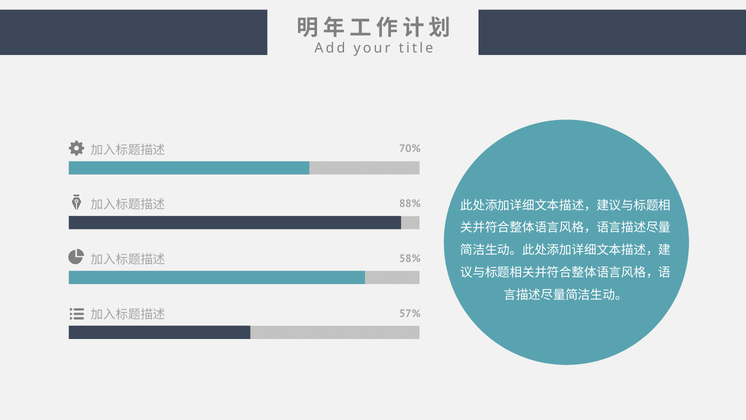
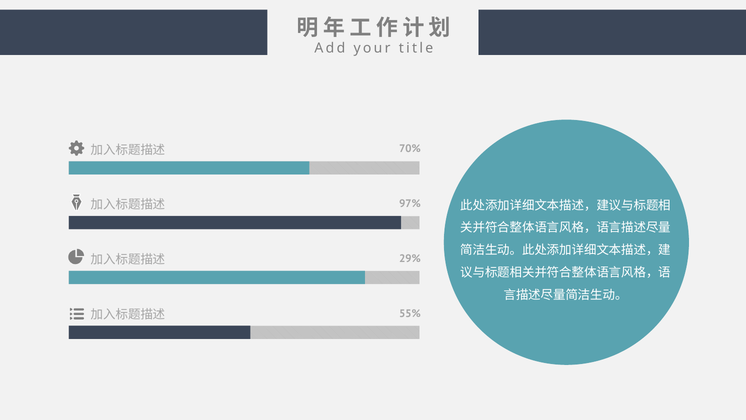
88%: 88% -> 97%
58%: 58% -> 29%
57%: 57% -> 55%
